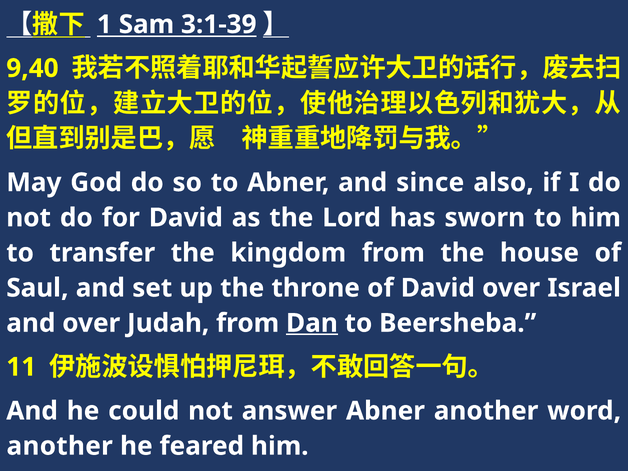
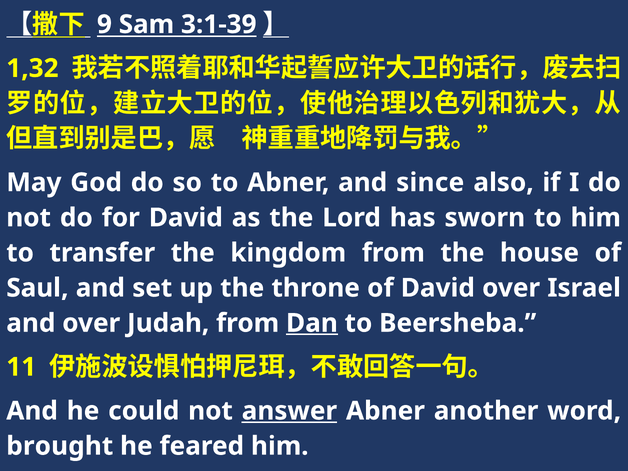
1: 1 -> 9
9,40: 9,40 -> 1,32
answer underline: none -> present
another at (60, 446): another -> brought
